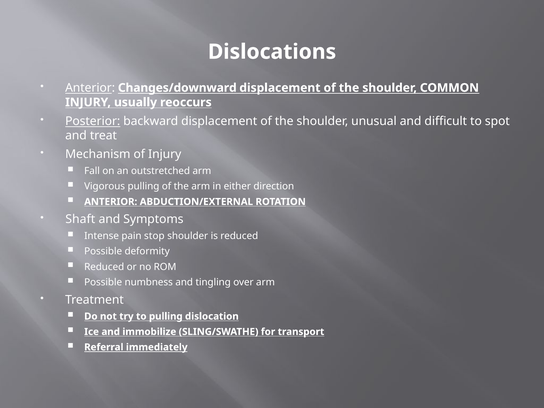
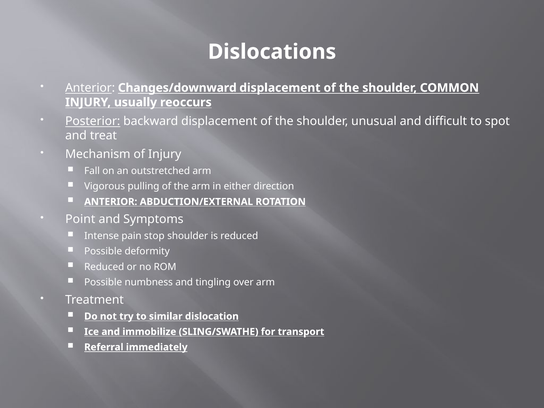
Shaft: Shaft -> Point
to pulling: pulling -> similar
